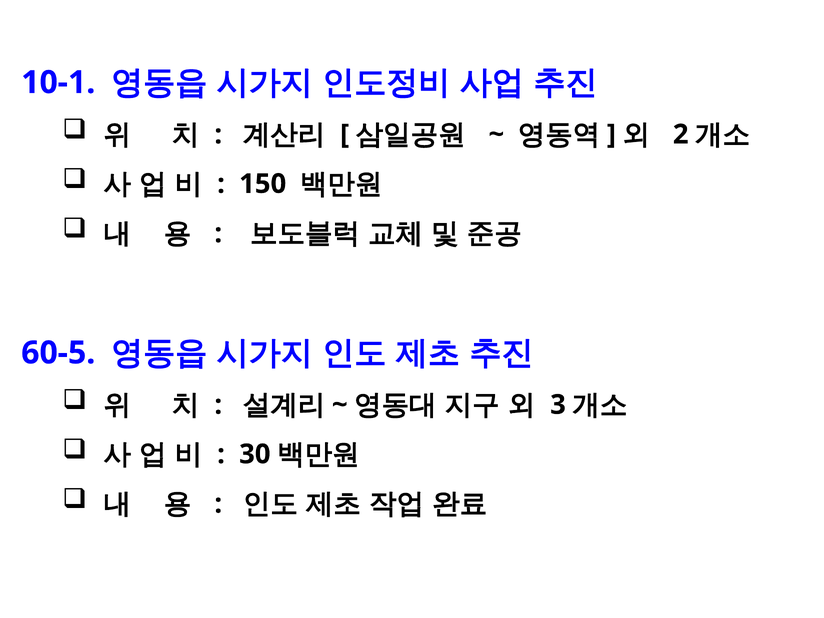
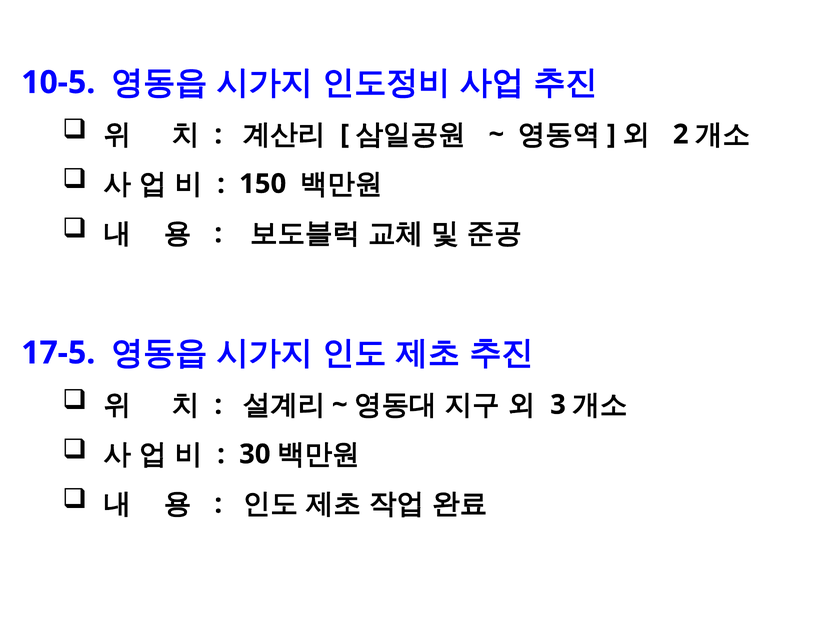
10-1: 10-1 -> 10-5
60-5: 60-5 -> 17-5
